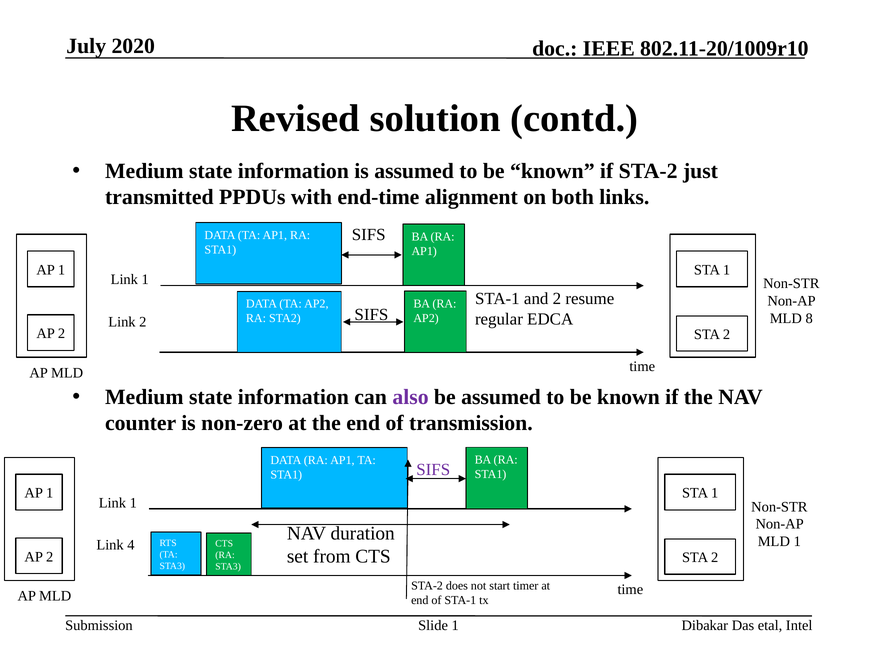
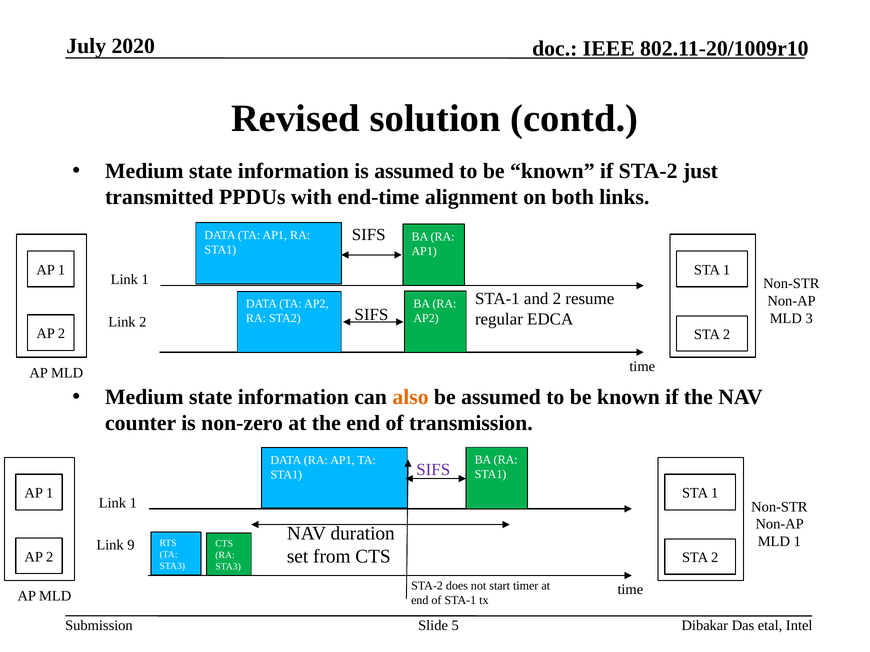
8: 8 -> 3
also colour: purple -> orange
4: 4 -> 9
Slide 1: 1 -> 5
